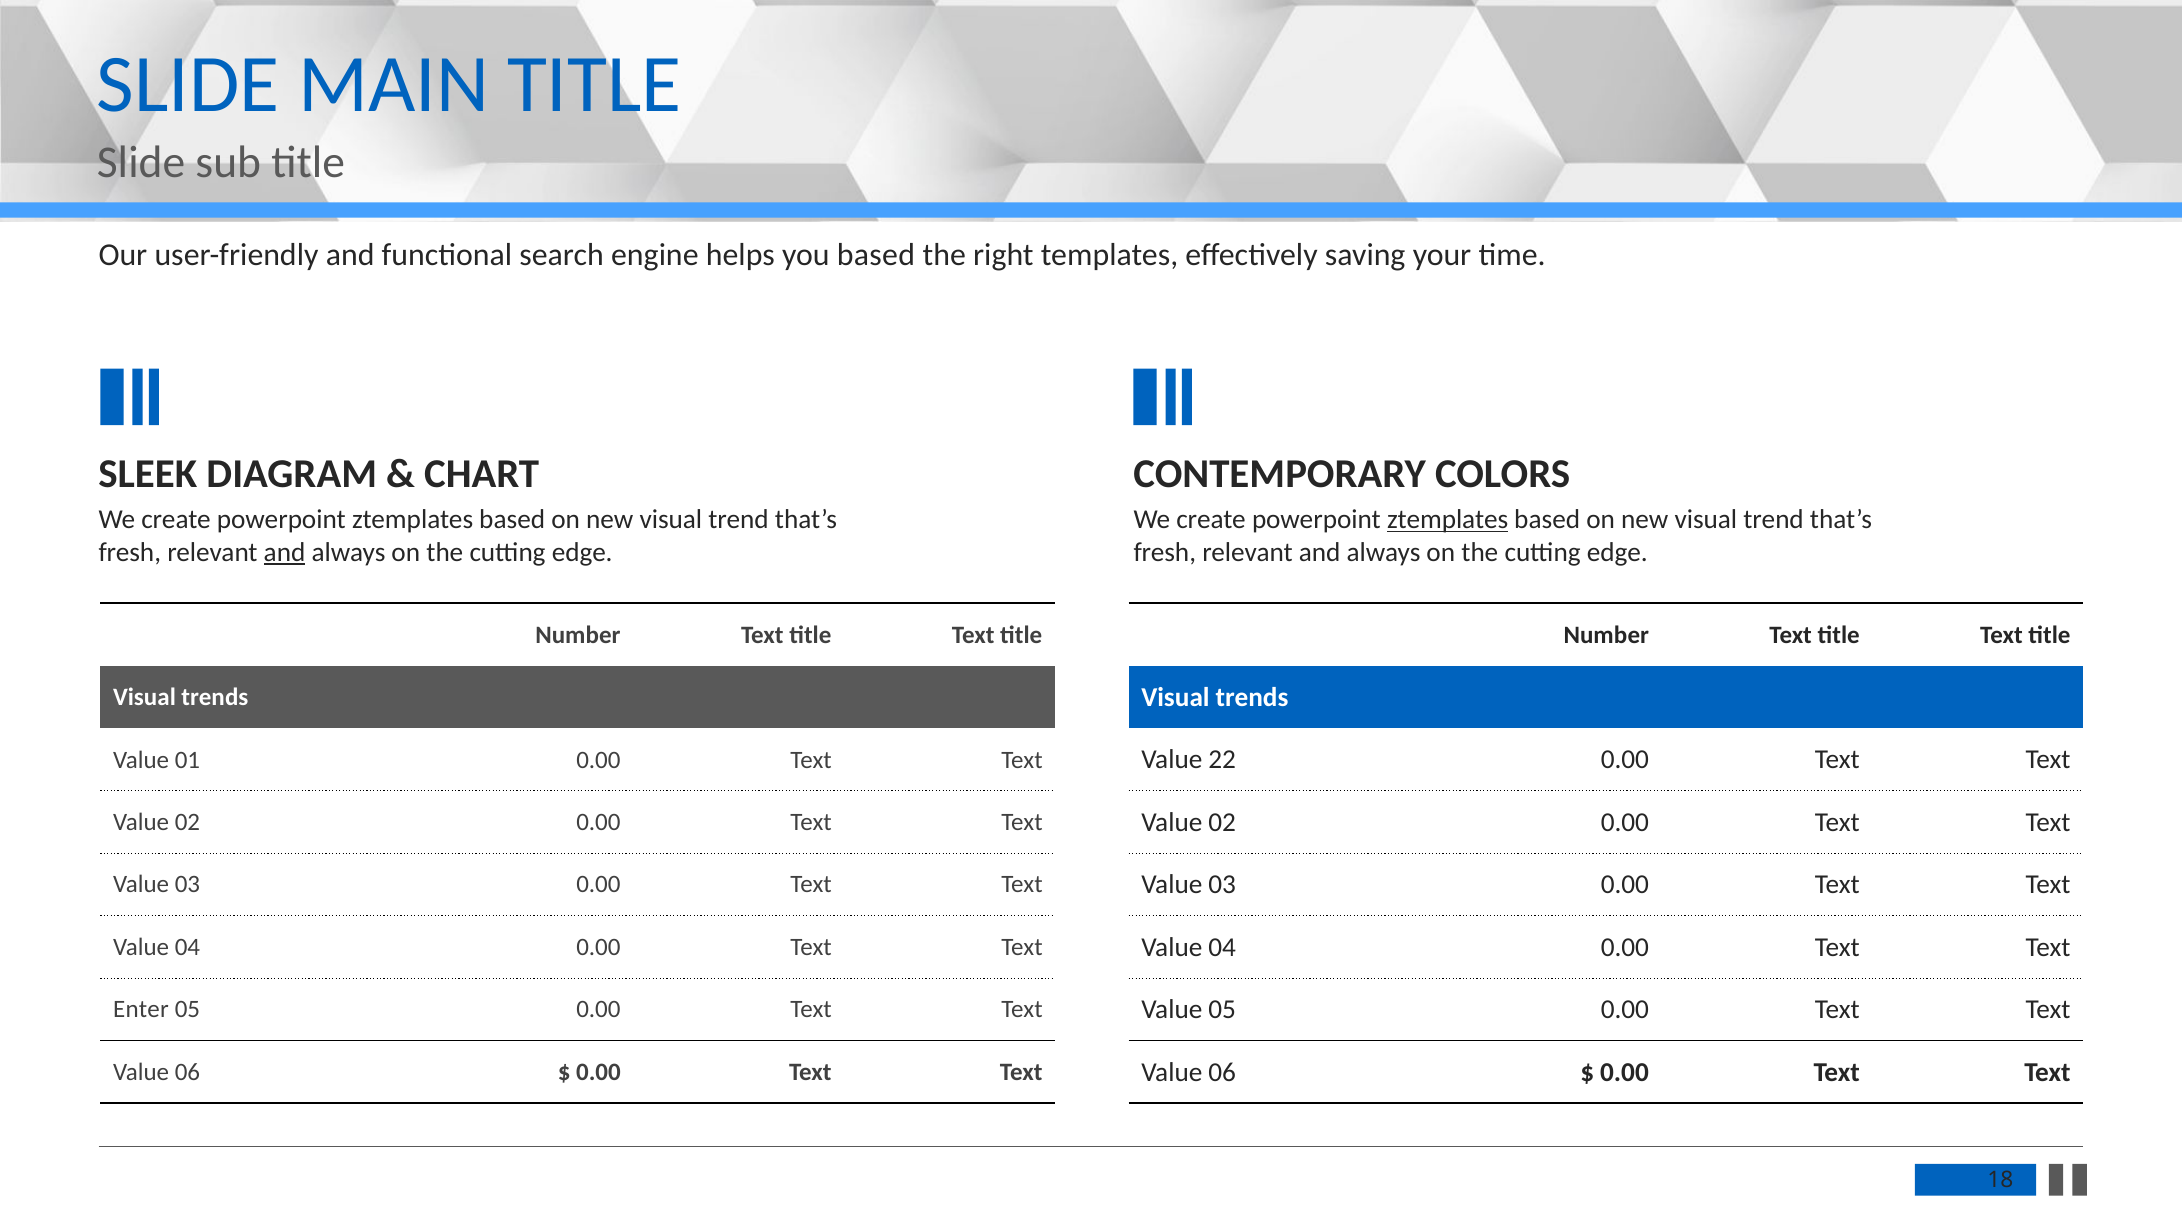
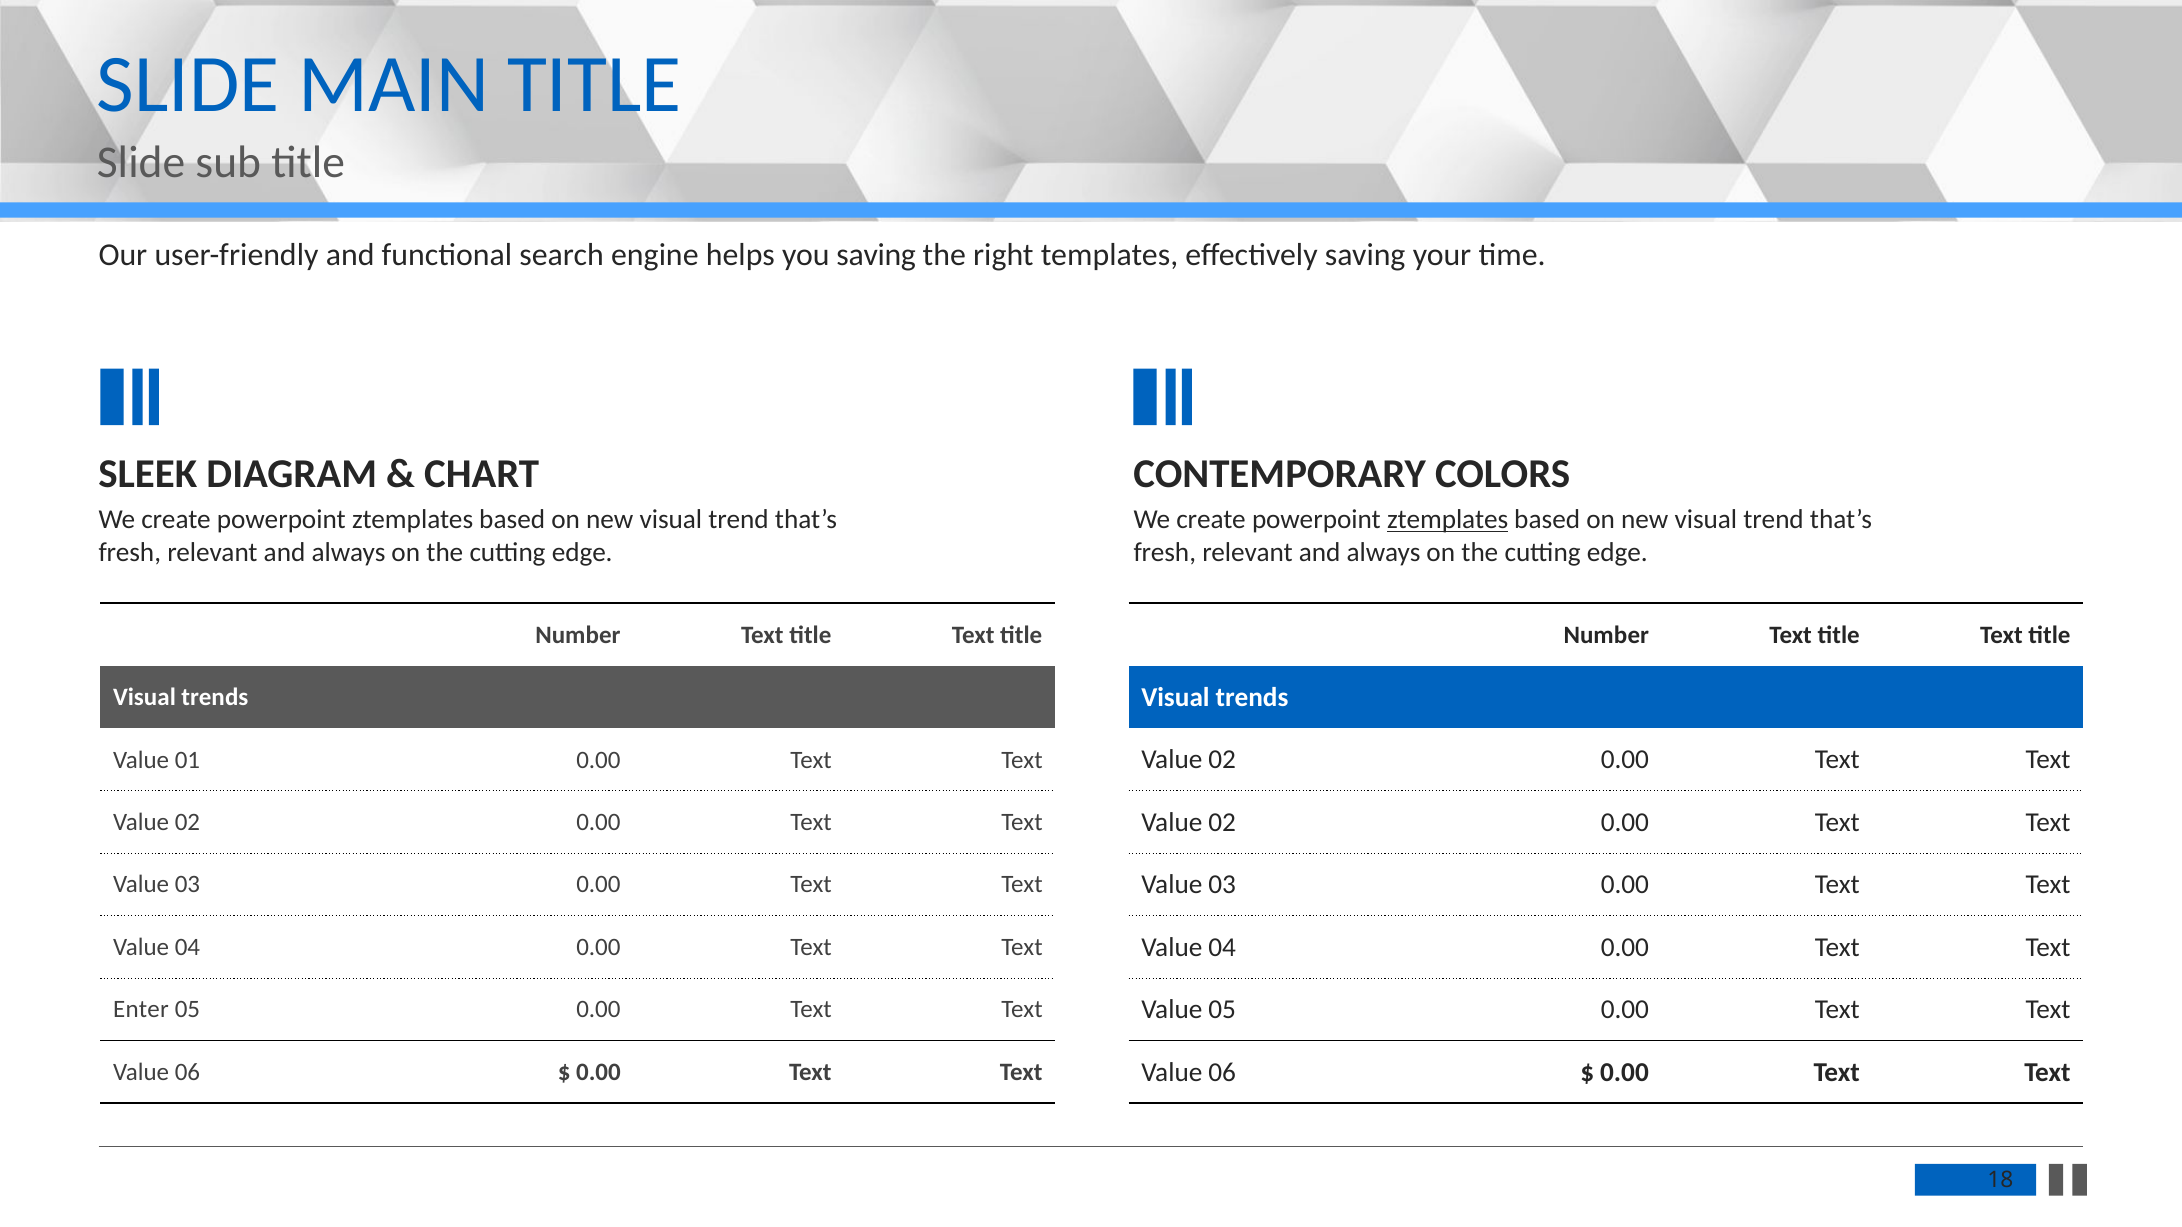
you based: based -> saving
and at (285, 552) underline: present -> none
22 at (1222, 760): 22 -> 02
